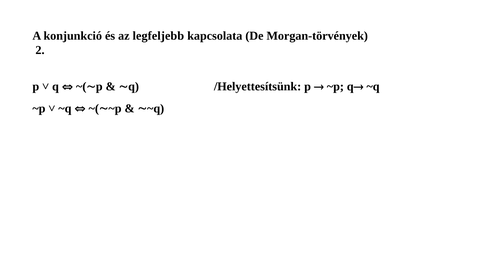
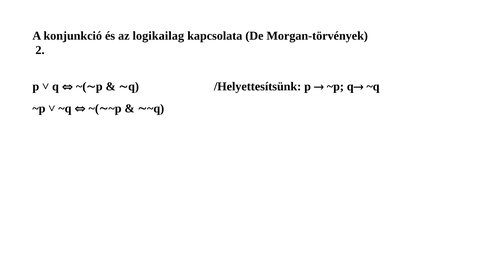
legfeljebb: legfeljebb -> logikailag
